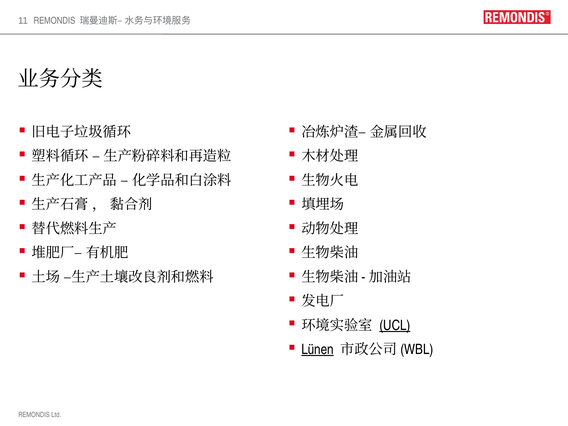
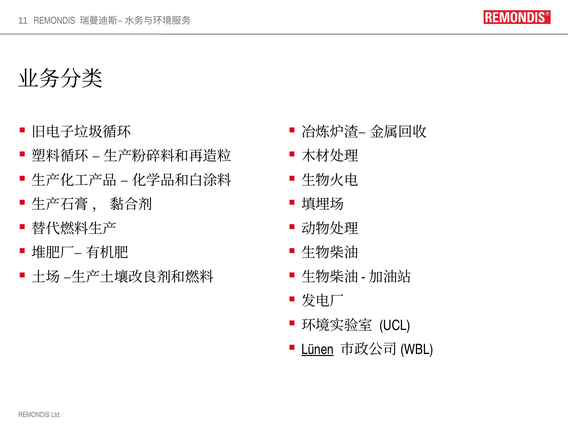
UCL underline: present -> none
